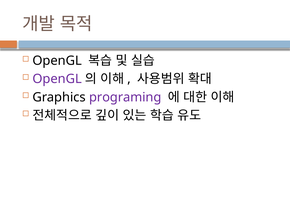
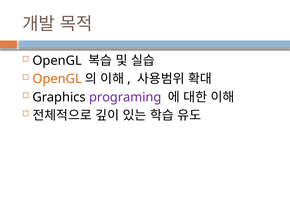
OpenGL at (57, 79) colour: purple -> orange
